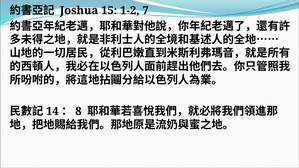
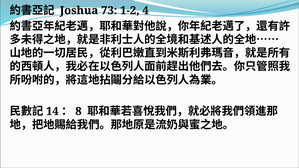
15: 15 -> 73
7: 7 -> 4
